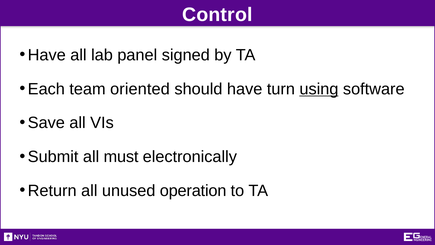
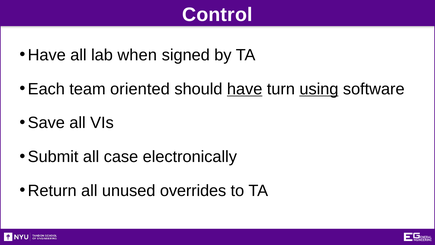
panel: panel -> when
have at (245, 89) underline: none -> present
must: must -> case
operation: operation -> overrides
